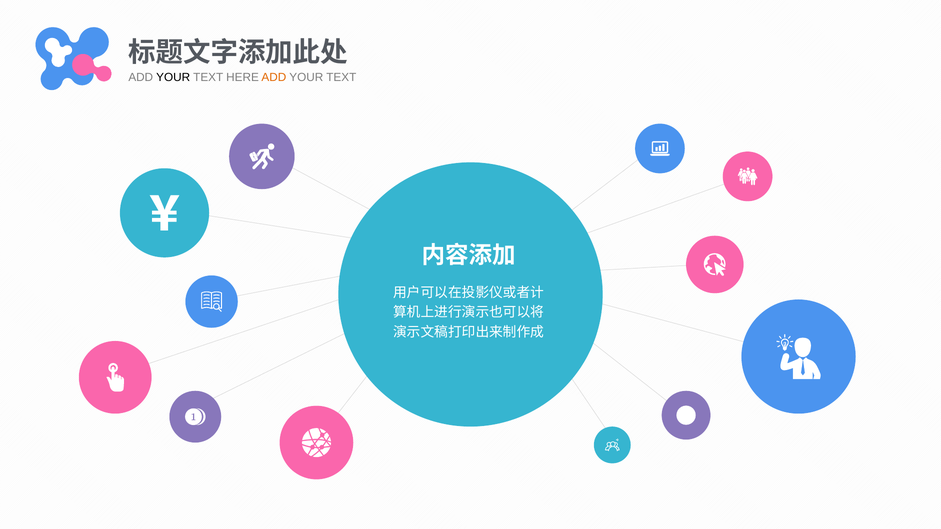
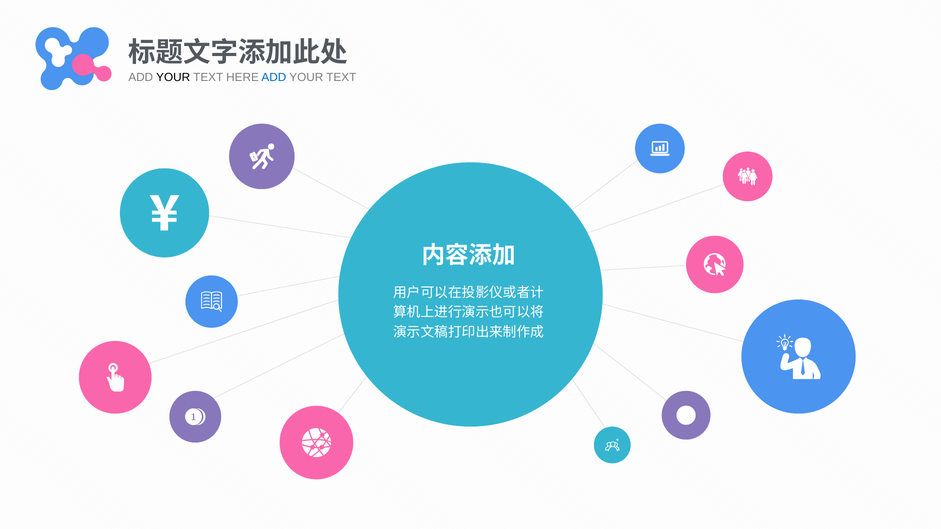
ADD at (274, 77) colour: orange -> blue
